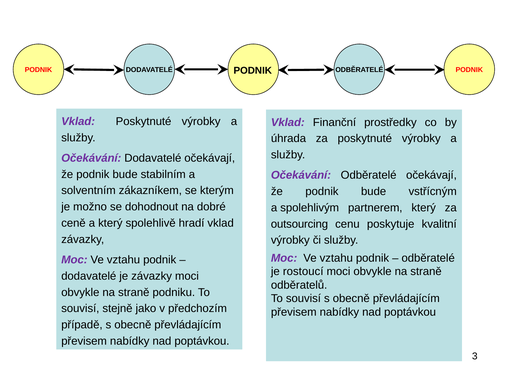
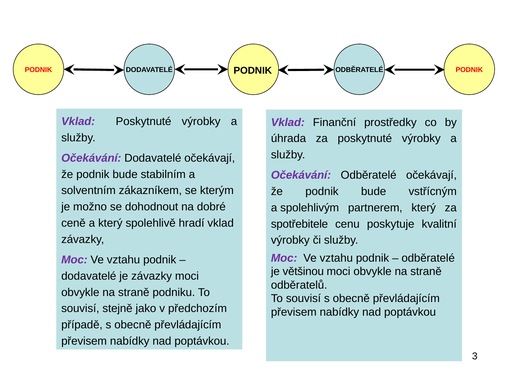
outsourcing: outsourcing -> spotřebitele
rostoucí: rostoucí -> většinou
